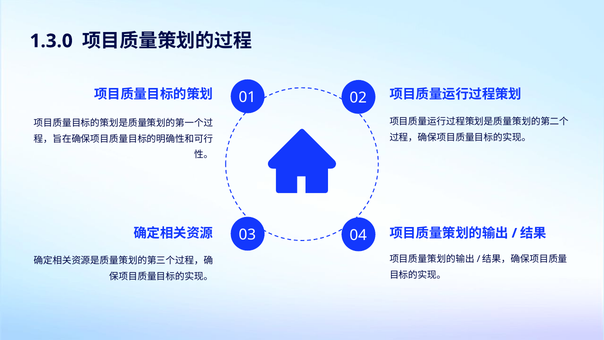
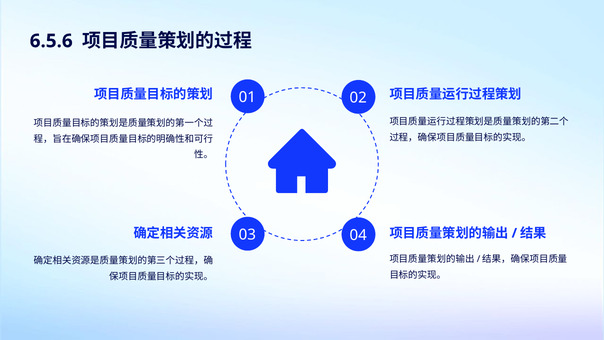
1.3.0: 1.3.0 -> 6.5.6
